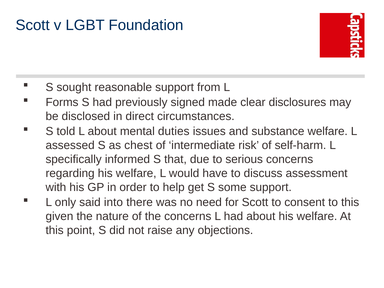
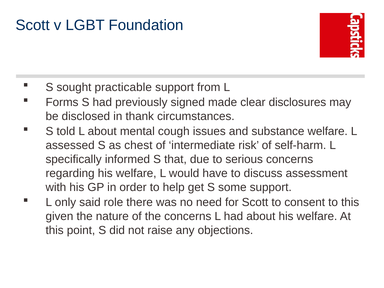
reasonable: reasonable -> practicable
direct: direct -> thank
duties: duties -> cough
into: into -> role
